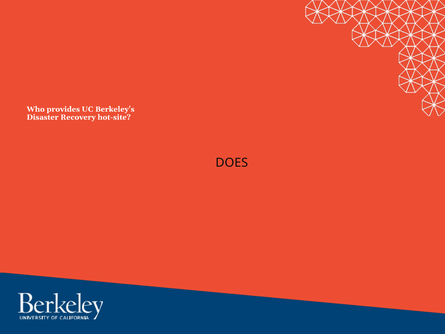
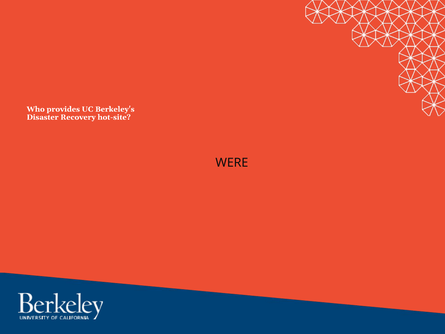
DOES: DOES -> WERE
